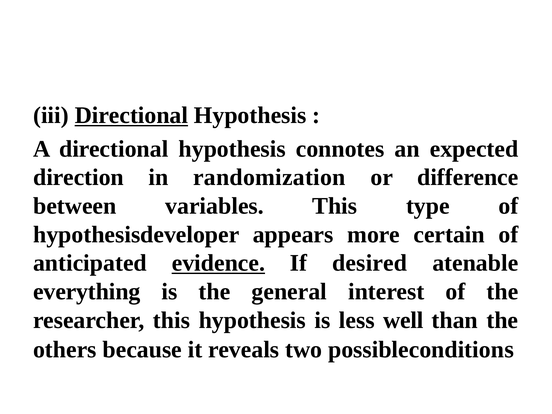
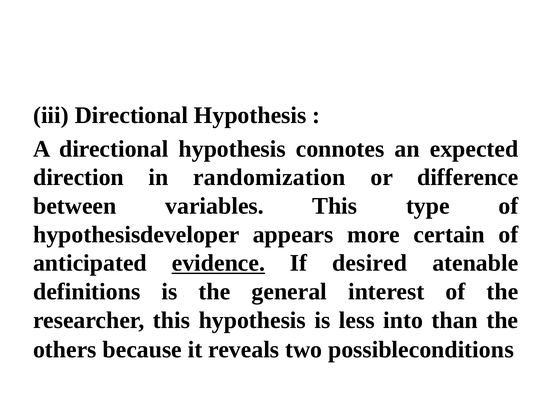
Directional at (131, 115) underline: present -> none
everything: everything -> definitions
well: well -> into
